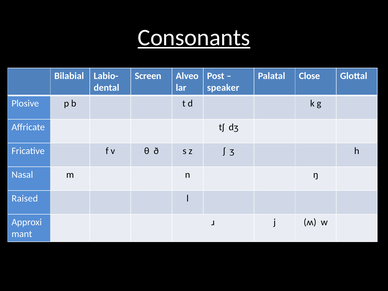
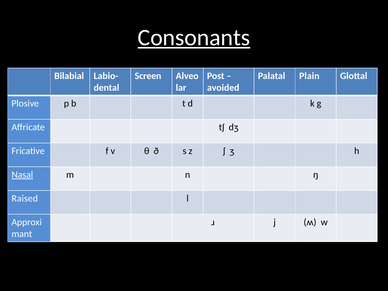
Close: Close -> Plain
speaker: speaker -> avoided
Nasal underline: none -> present
